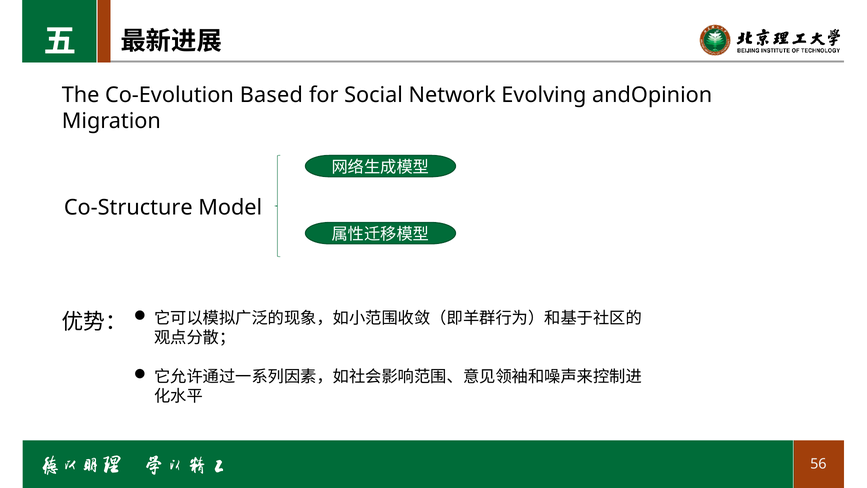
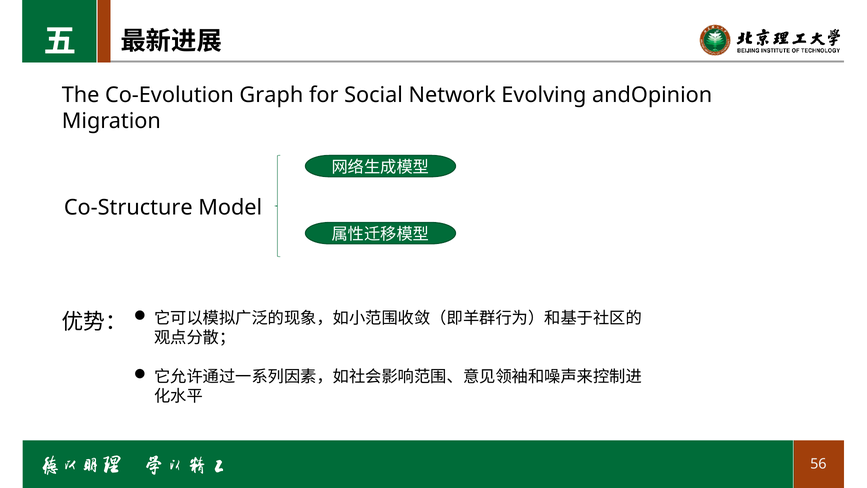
Based: Based -> Graph
